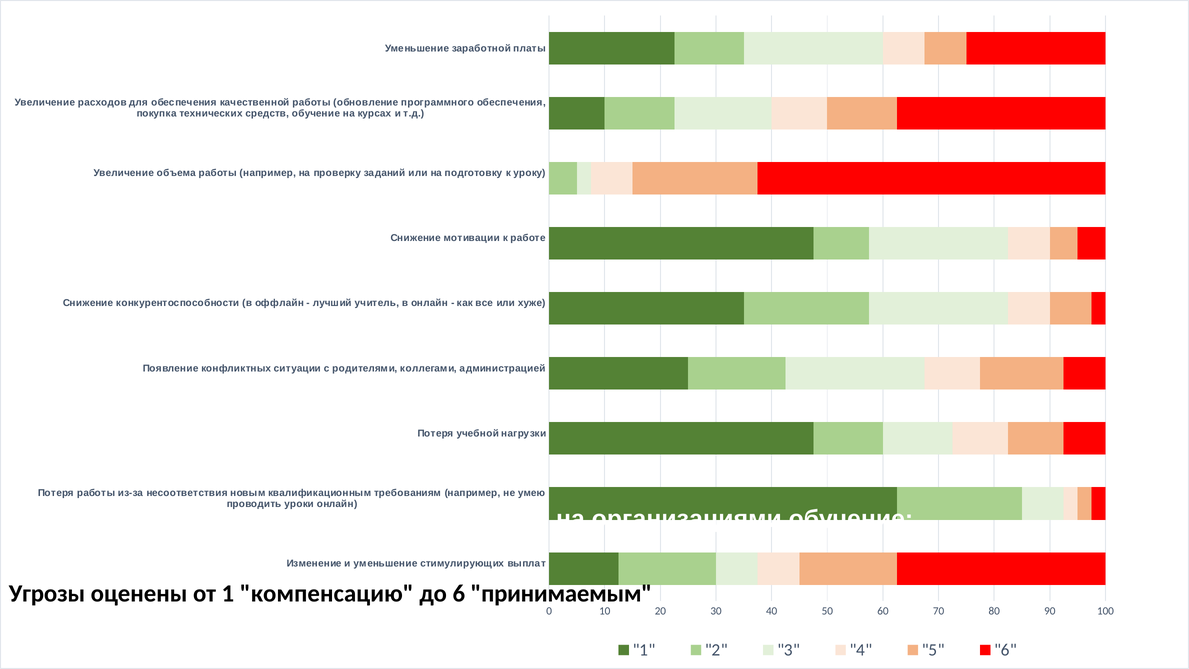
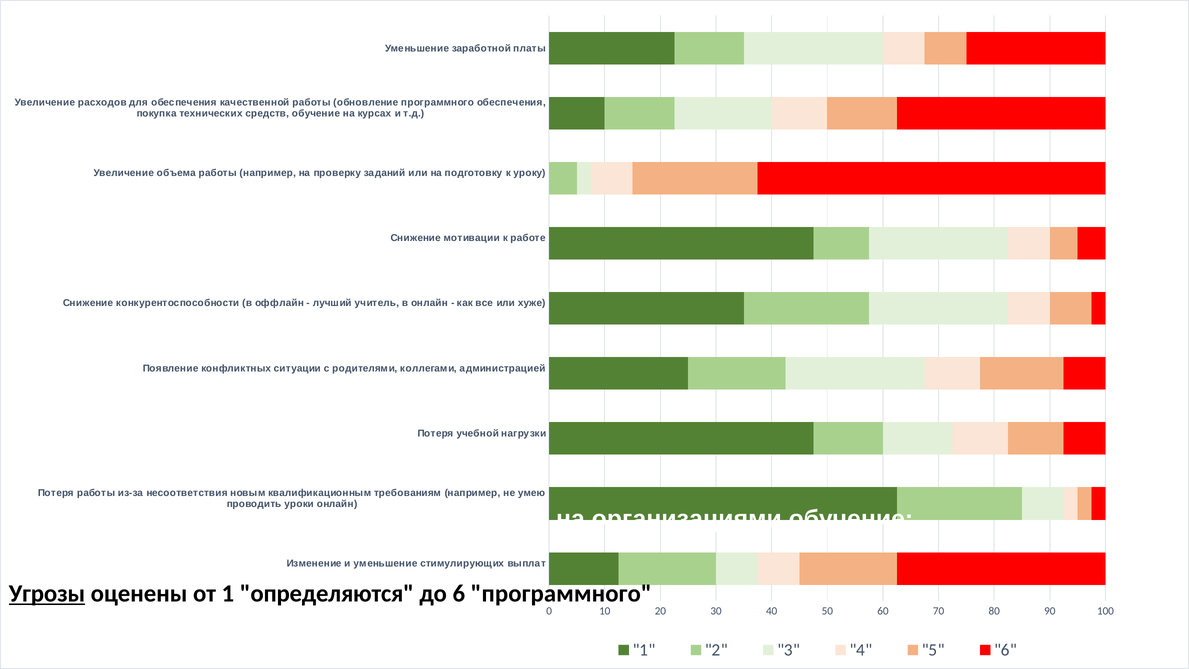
Угрозы at (47, 594) underline: none -> present
компенсацию: компенсацию -> определяются
6 принимаемым: принимаемым -> программного
